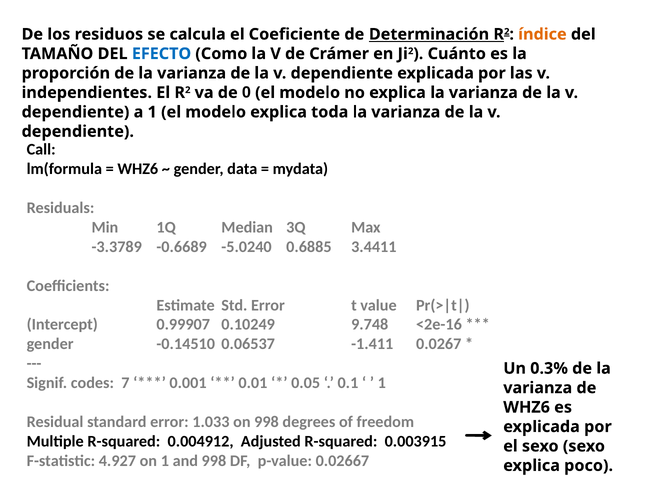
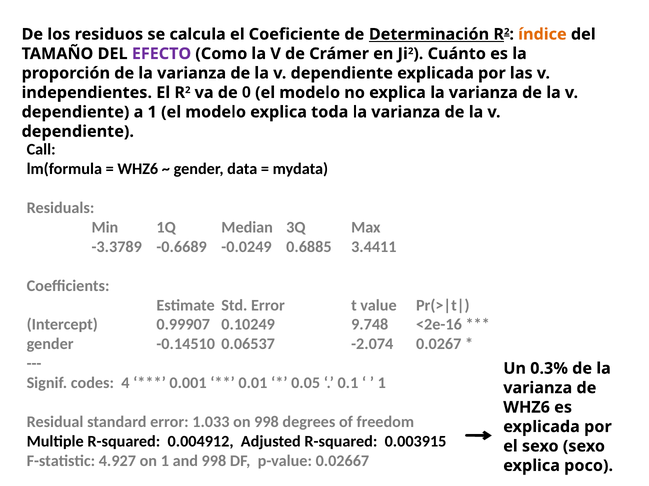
EFECTO colour: blue -> purple
-5.0240: -5.0240 -> -0.0249
-1.411: -1.411 -> -2.074
7: 7 -> 4
